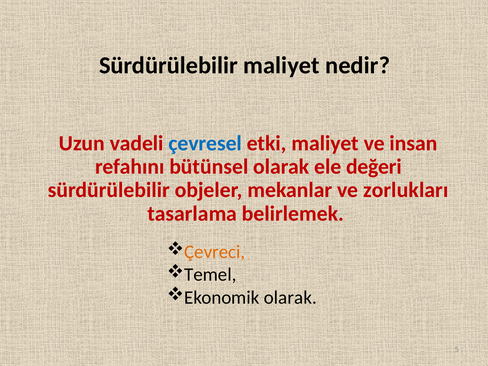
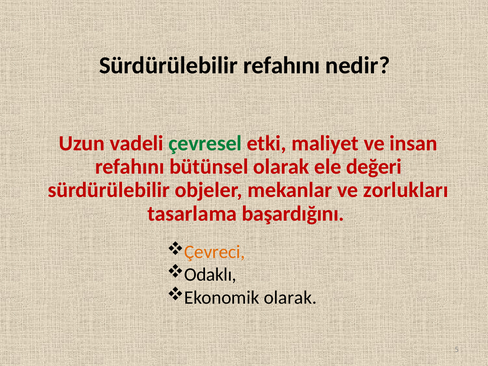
Sürdürülebilir maliyet: maliyet -> refahını
çevresel colour: blue -> green
belirlemek: belirlemek -> başardığını
Temel: Temel -> Odaklı
